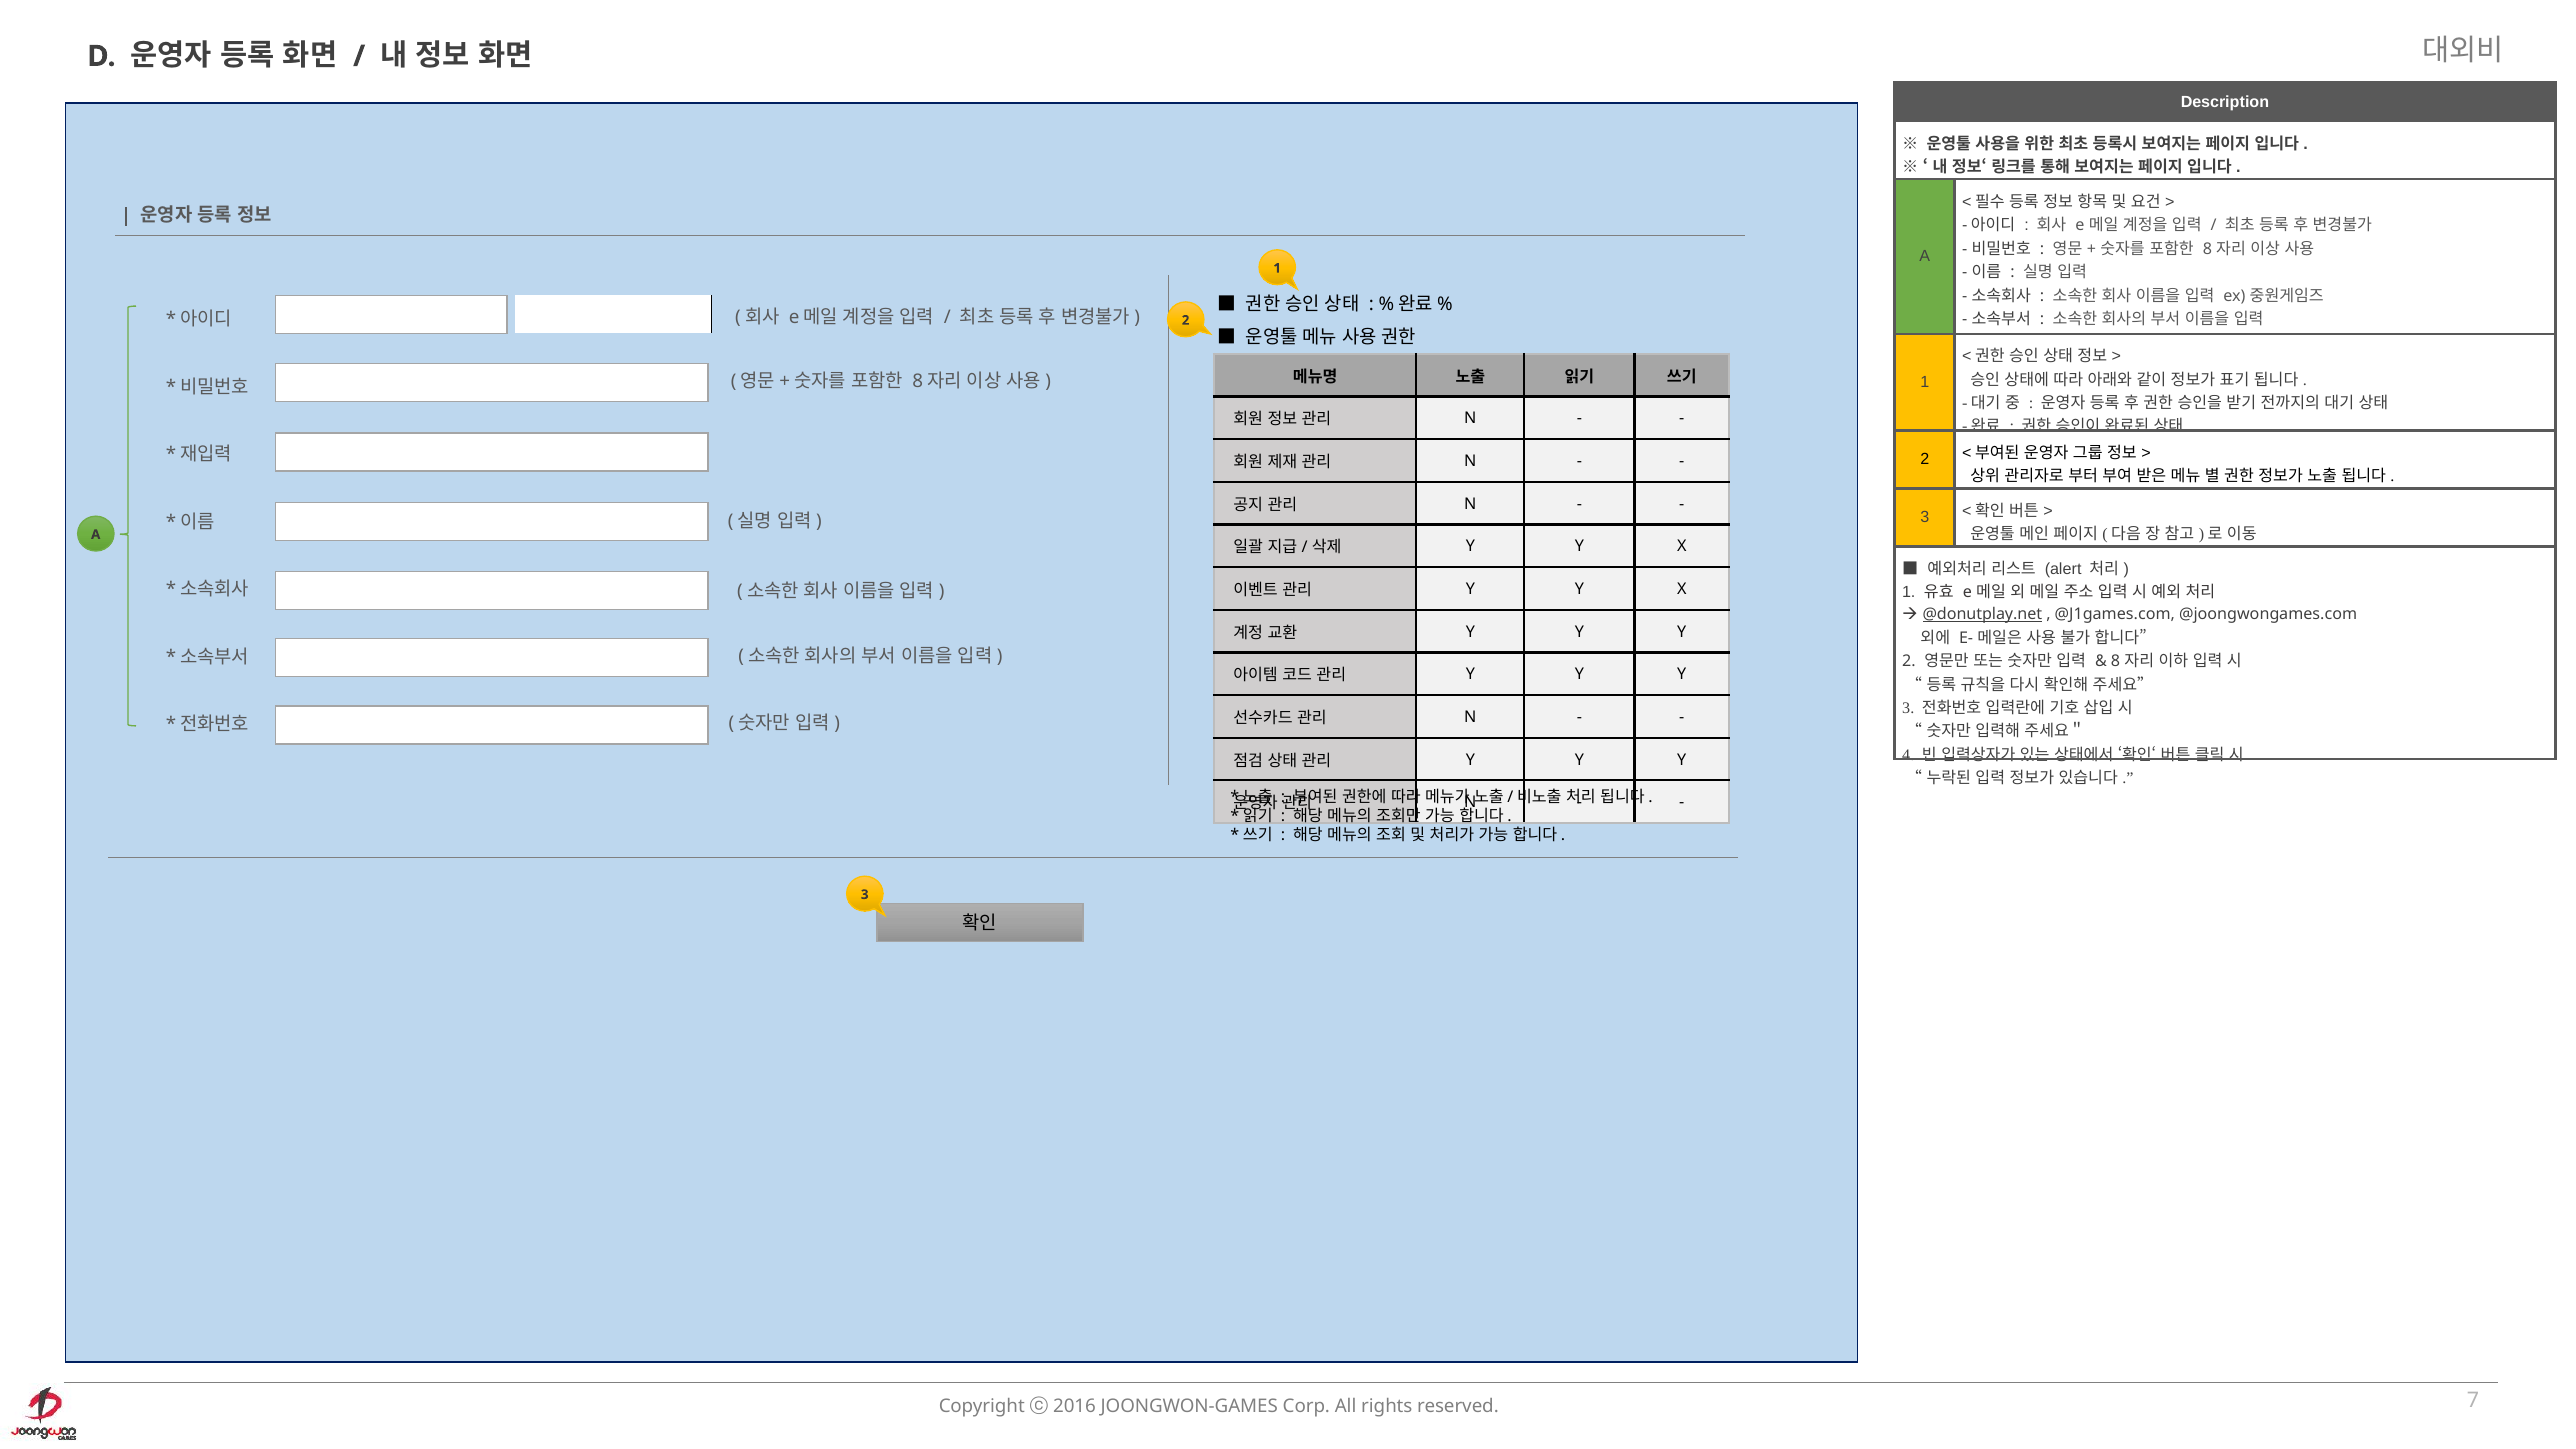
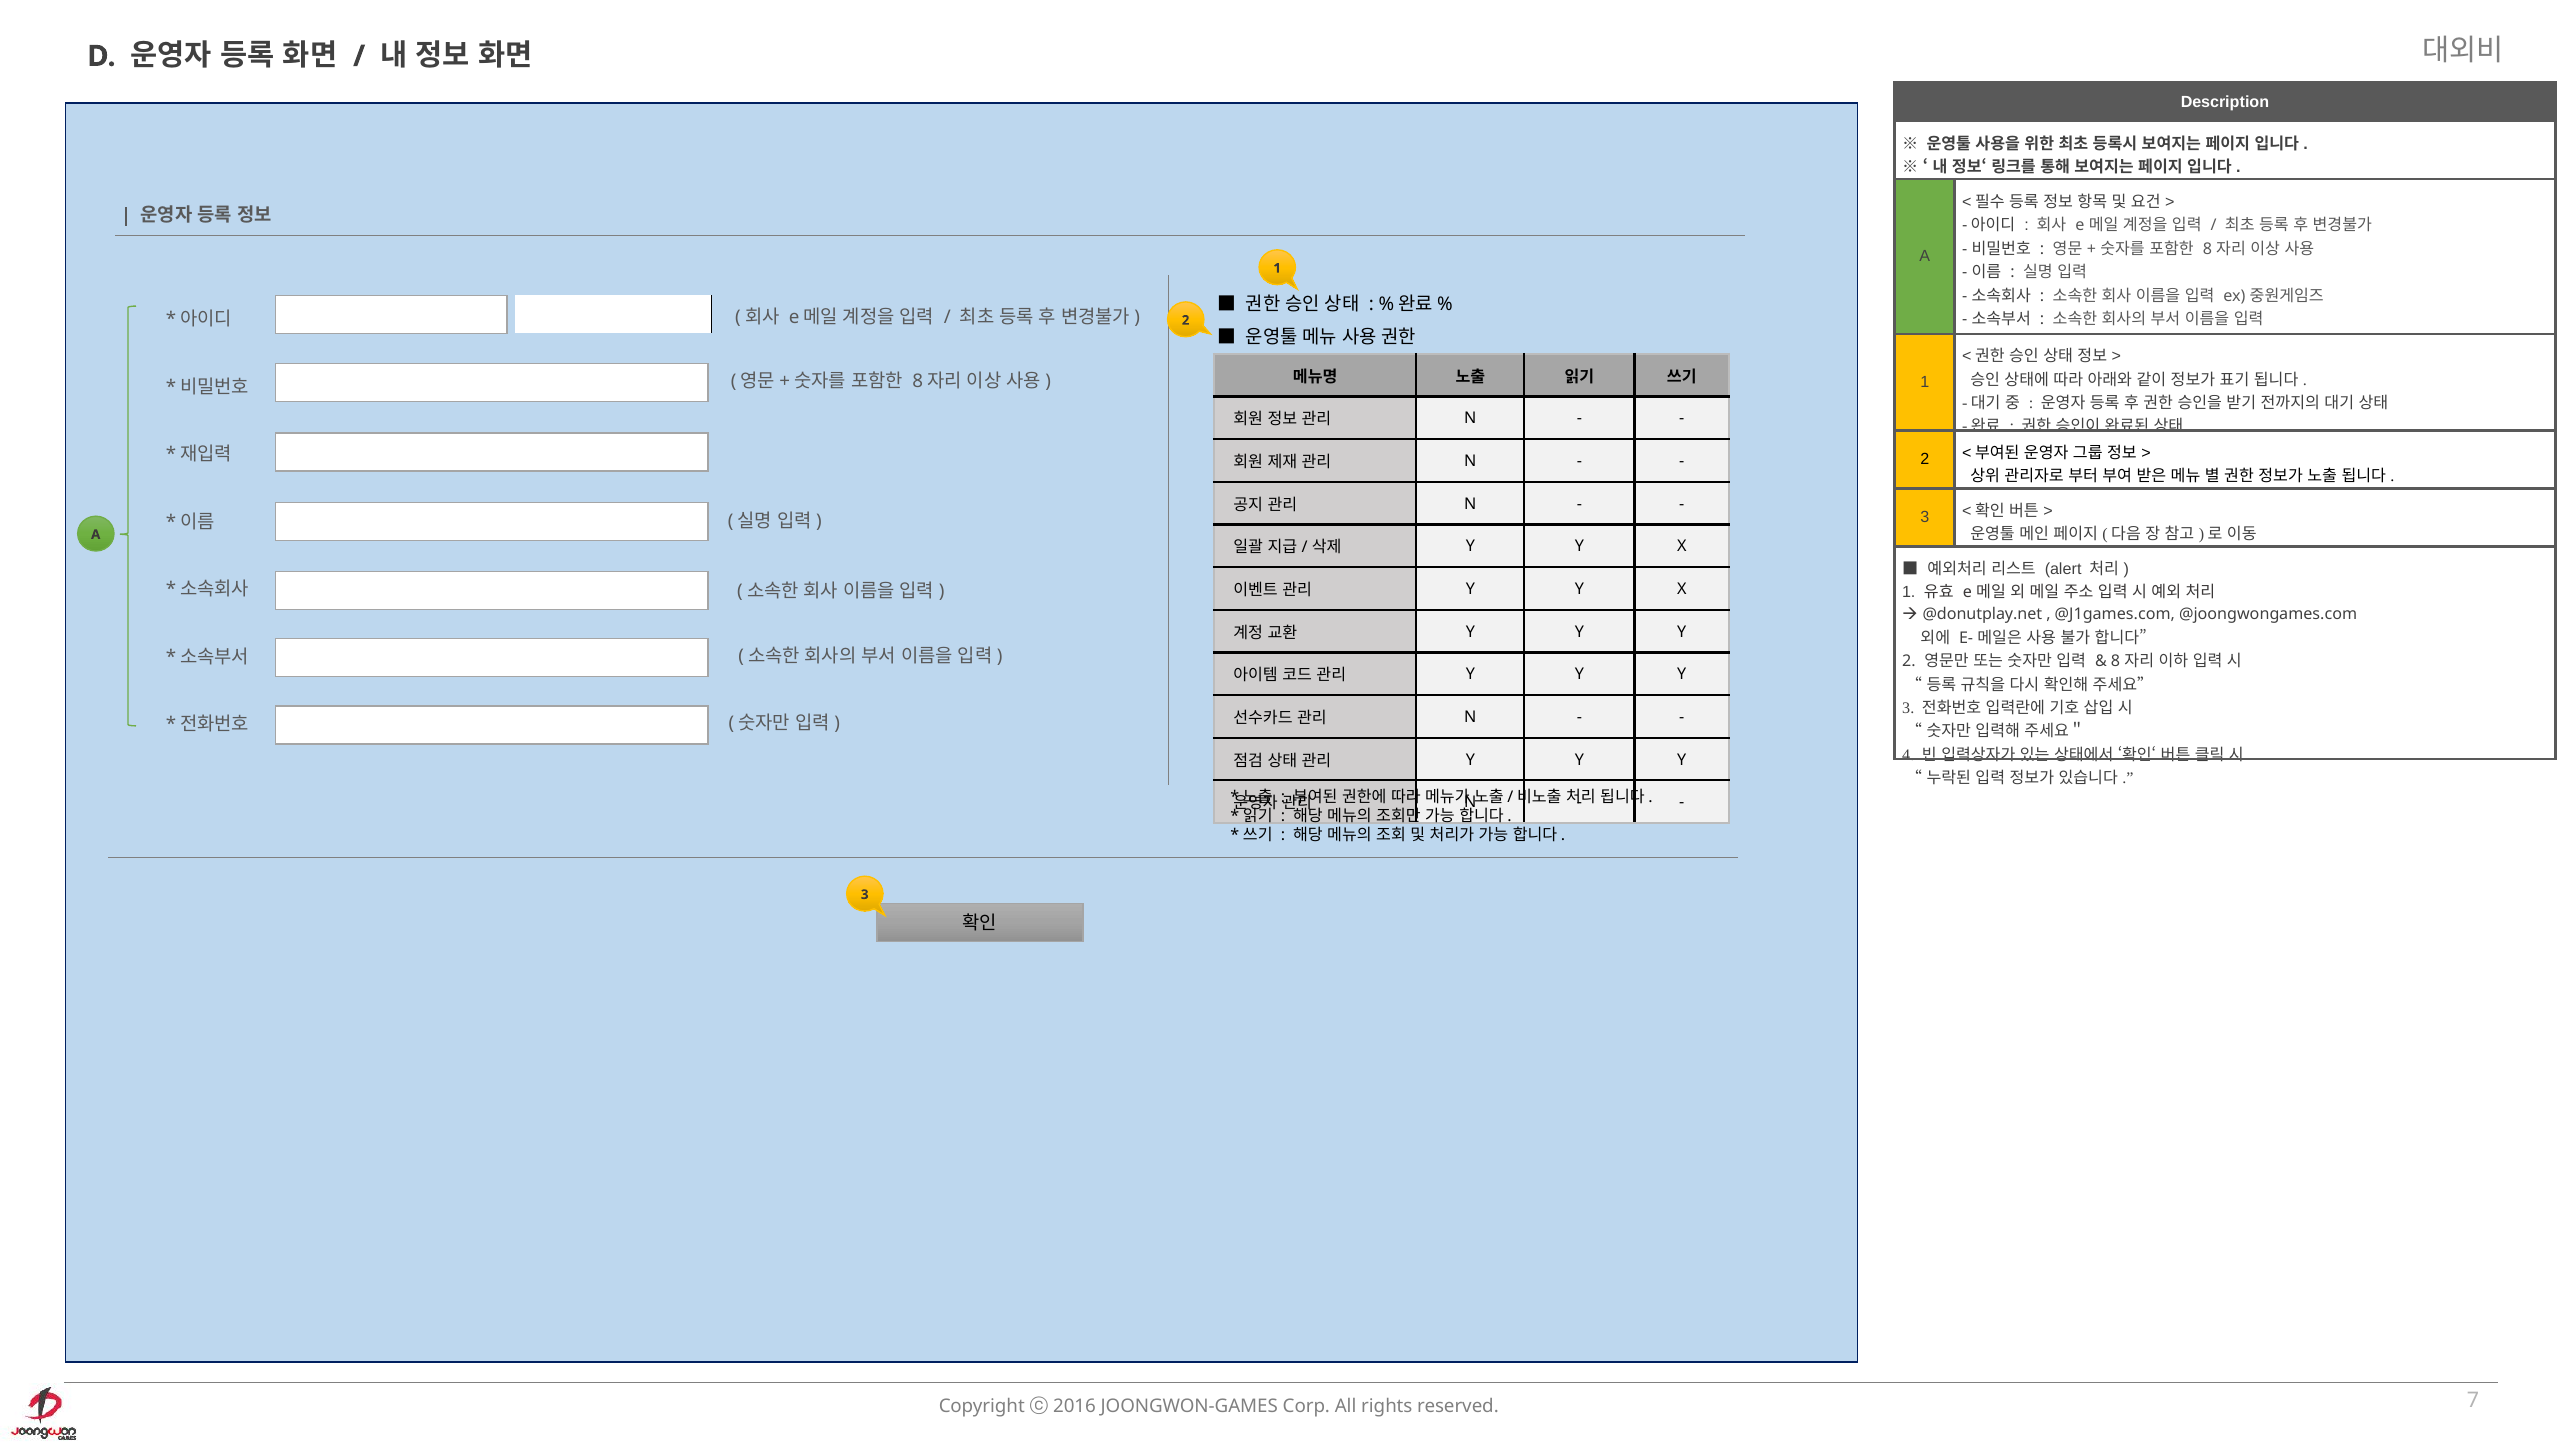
@donutplay.net at (1982, 615) underline: present -> none
